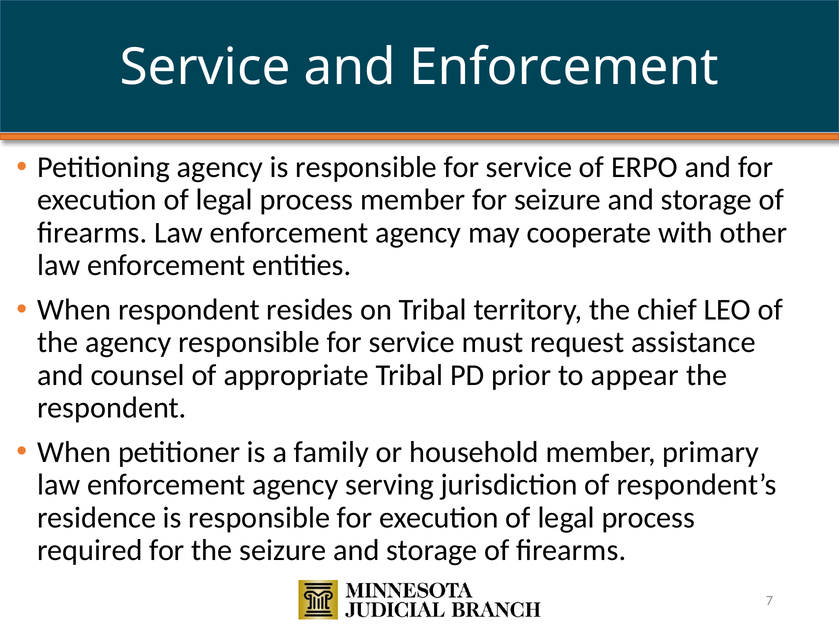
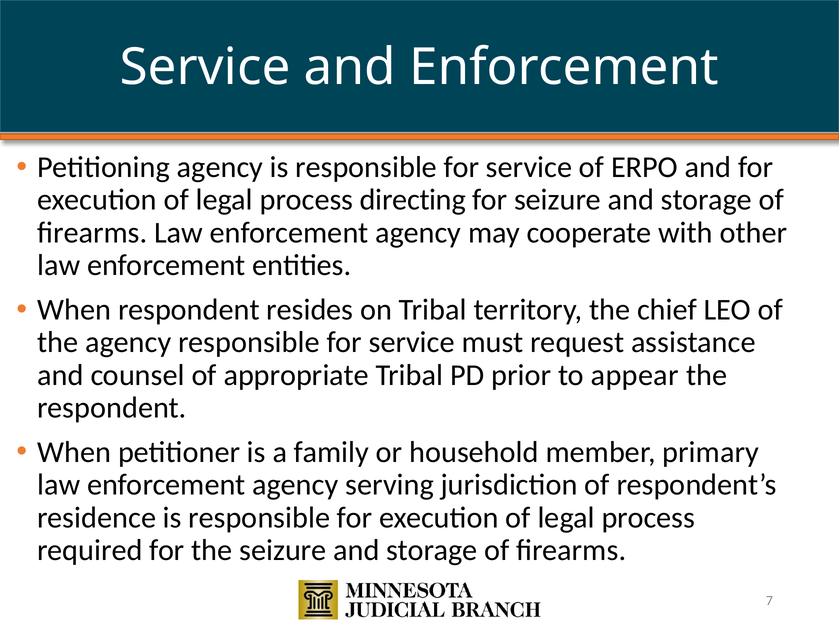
process member: member -> directing
